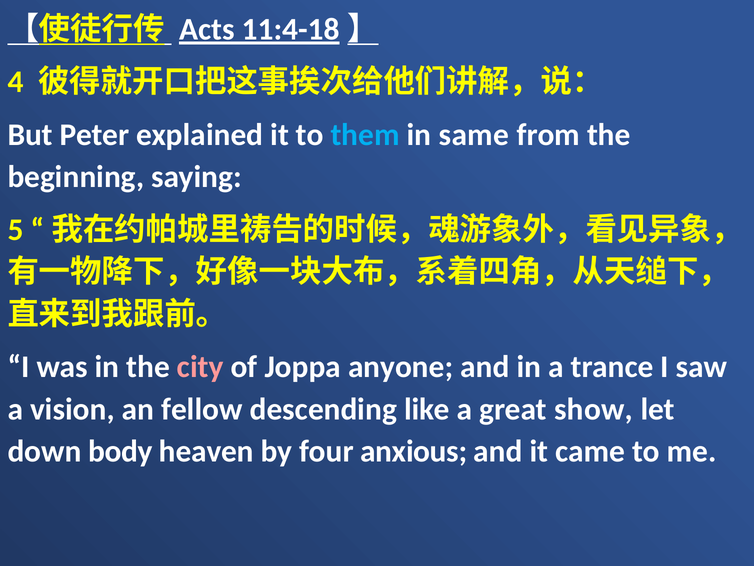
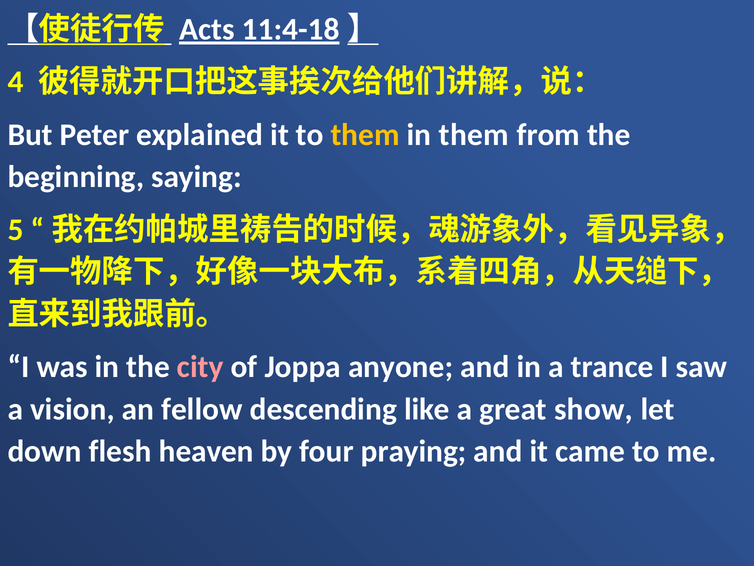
them at (365, 135) colour: light blue -> yellow
in same: same -> them
body: body -> flesh
anxious: anxious -> praying
